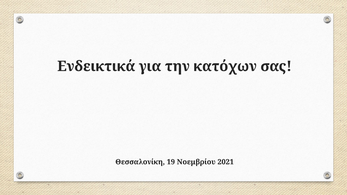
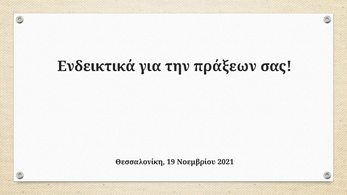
κατόχων: κατόχων -> πράξεων
